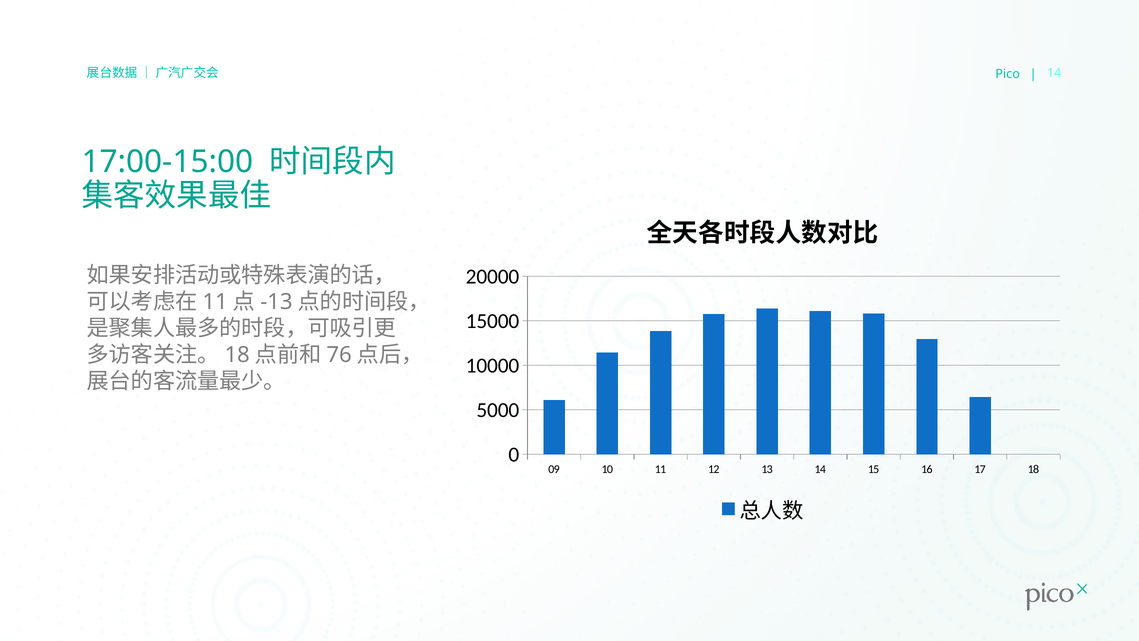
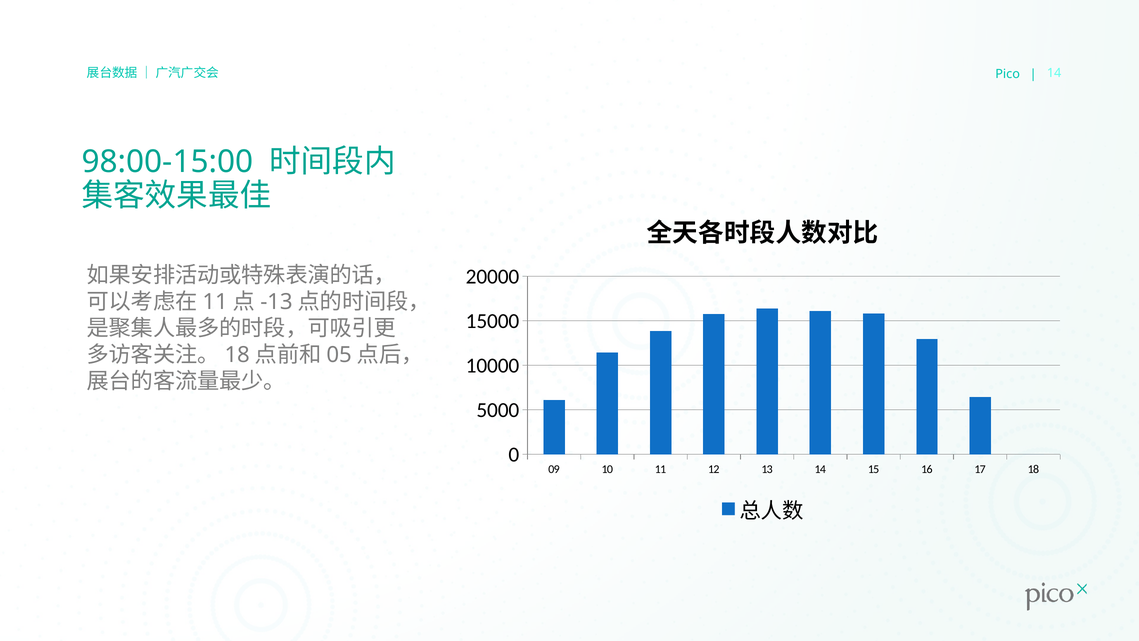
17:00-15:00: 17:00-15:00 -> 98:00-15:00
76: 76 -> 05
